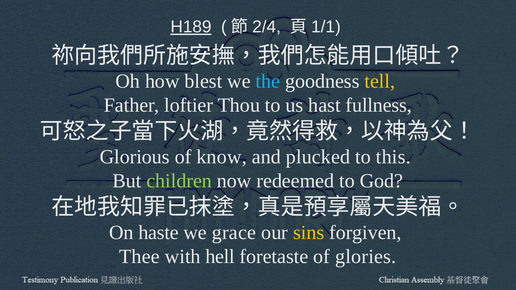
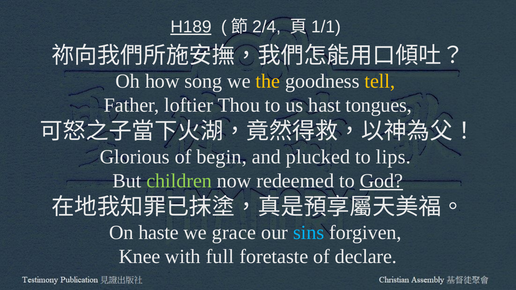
blest: blest -> song
the colour: light blue -> yellow
fullness: fullness -> tongues
know: know -> begin
this: this -> lips
God underline: none -> present
sins colour: yellow -> light blue
Thee: Thee -> Knee
hell: hell -> full
glories: glories -> declare
